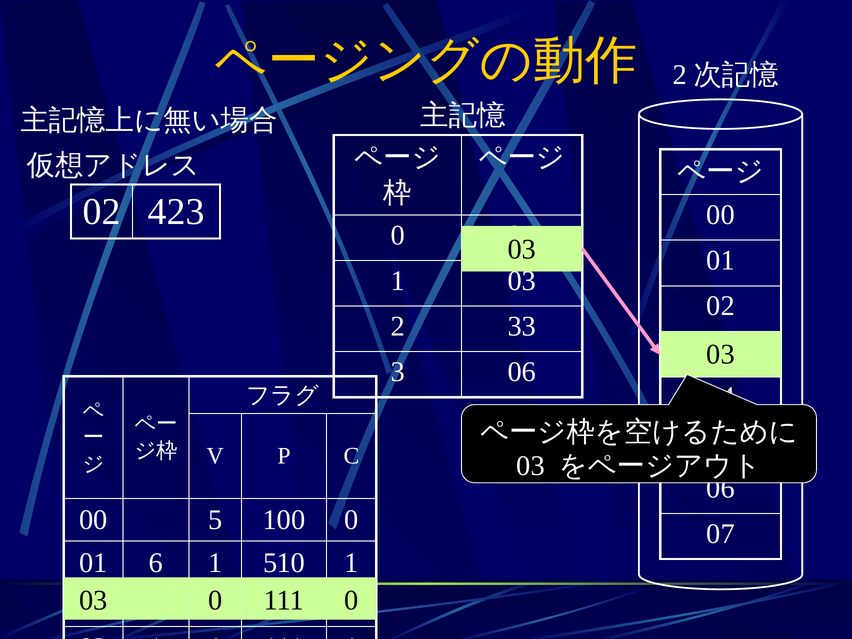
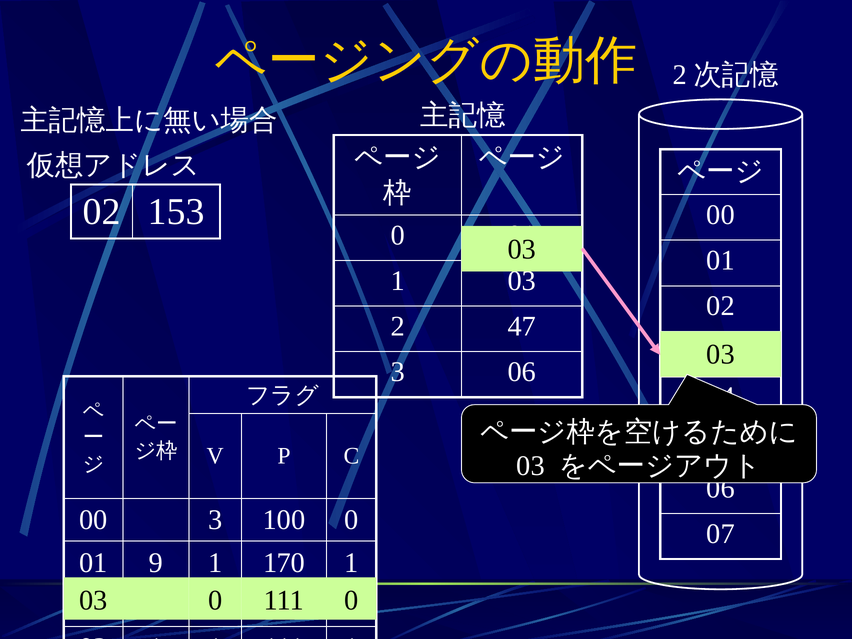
423: 423 -> 153
33: 33 -> 47
00 5: 5 -> 3
6: 6 -> 9
510: 510 -> 170
